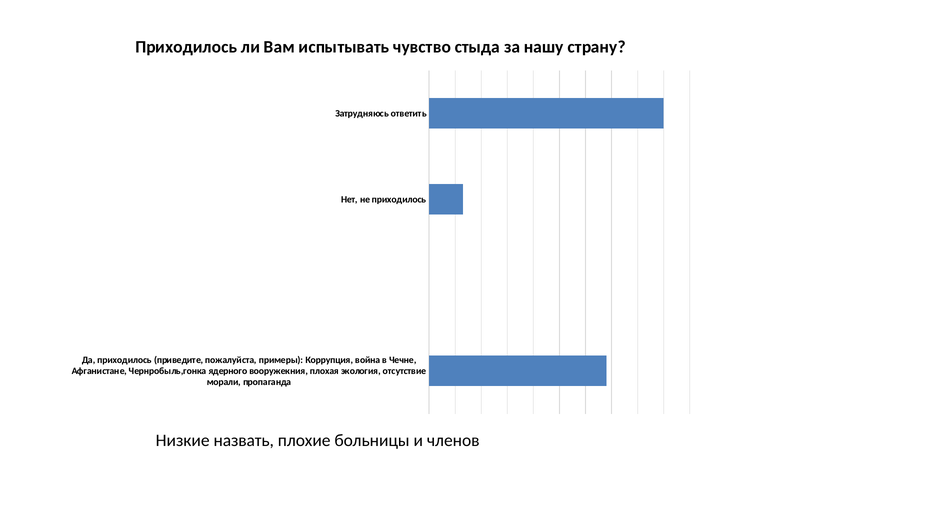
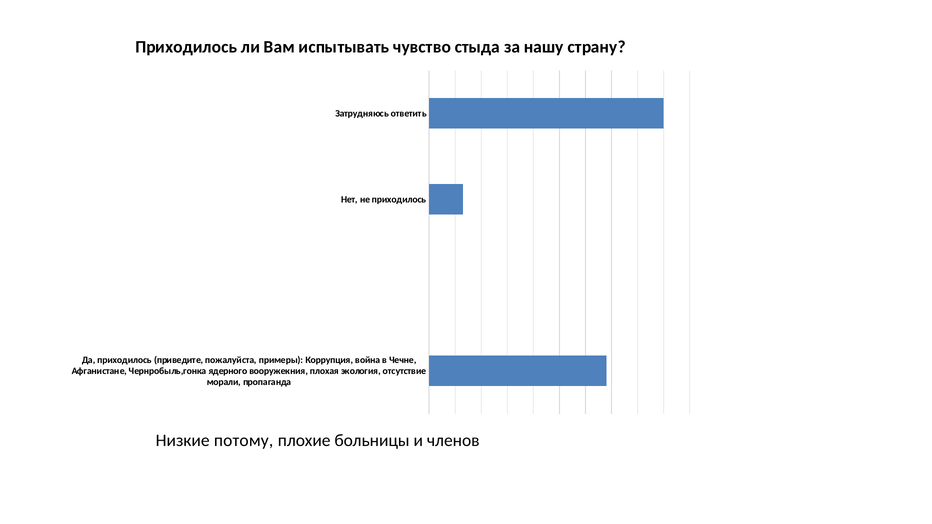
назвать: назвать -> потому
